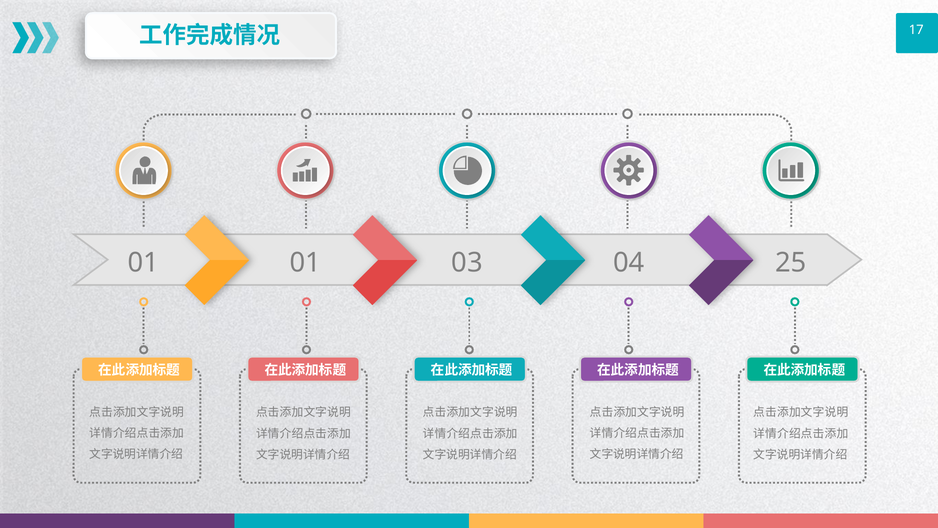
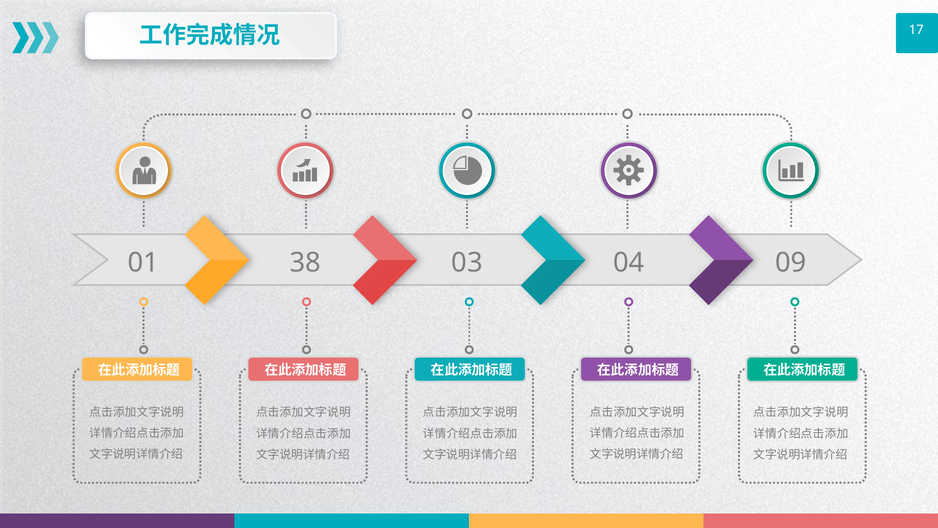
01 01: 01 -> 38
25: 25 -> 09
